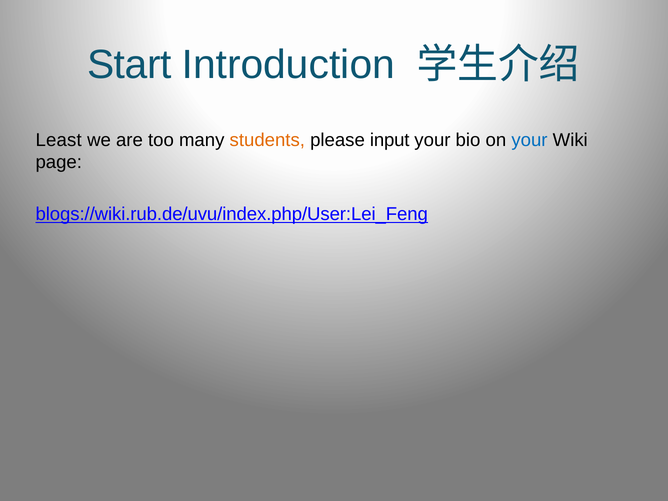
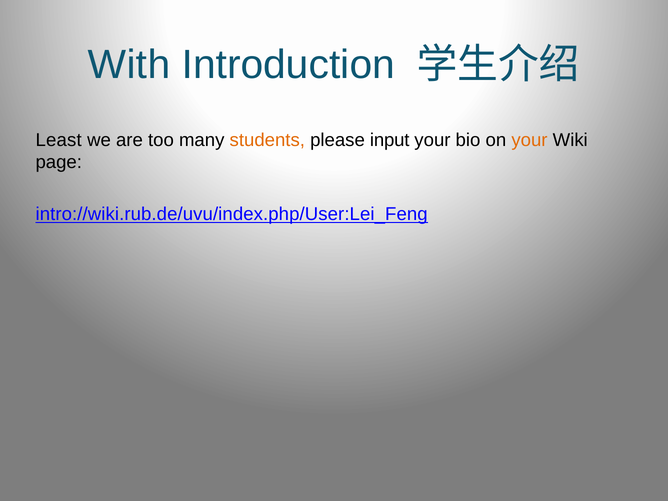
Start: Start -> With
your at (529, 140) colour: blue -> orange
blogs://wiki.rub.de/uvu/index.php/User:Lei_Feng: blogs://wiki.rub.de/uvu/index.php/User:Lei_Feng -> intro://wiki.rub.de/uvu/index.php/User:Lei_Feng
